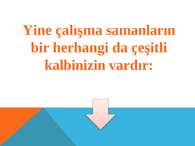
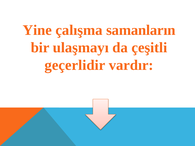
herhangi: herhangi -> ulaşmayı
kalbinizin: kalbinizin -> geçerlidir
